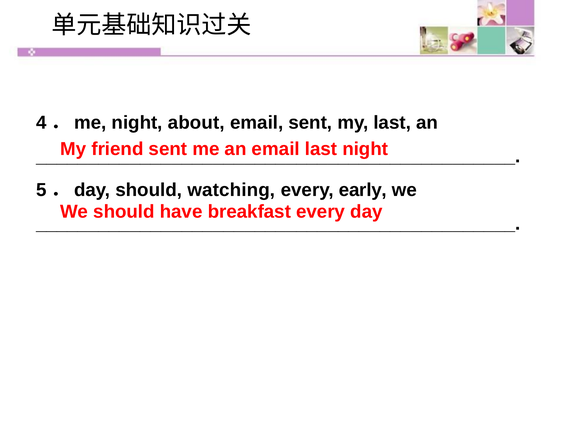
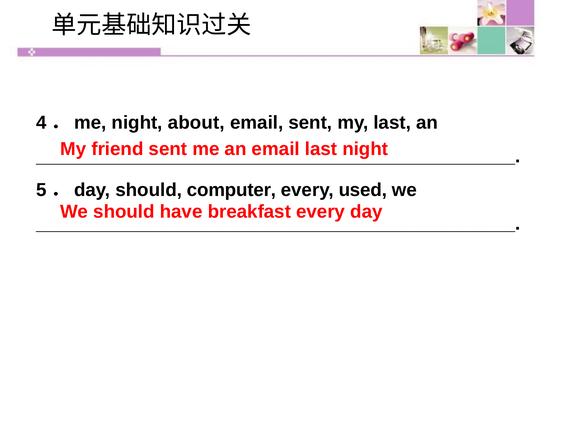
watching: watching -> computer
early: early -> used
